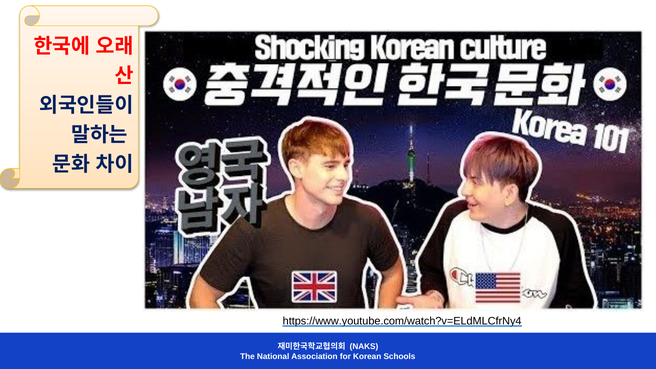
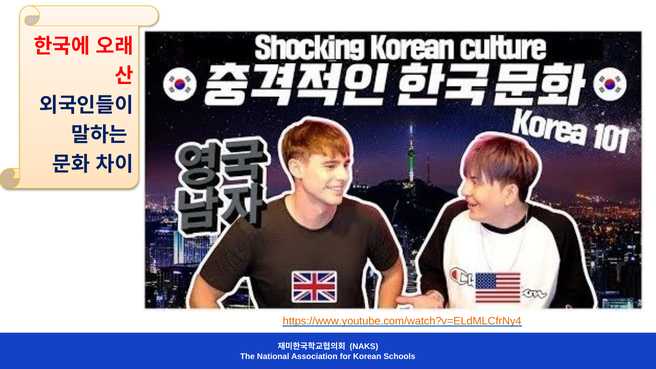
https://www.youtube.com/watch?v=ELdMLCfrNy4 colour: black -> orange
